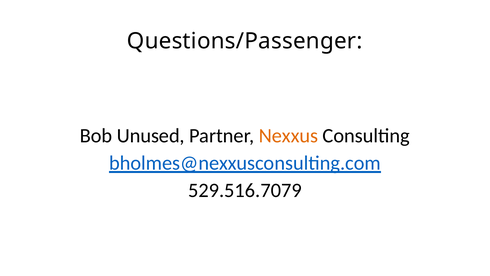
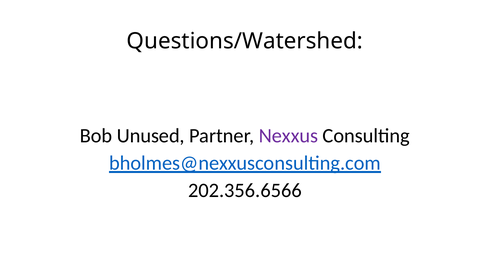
Questions/Passenger: Questions/Passenger -> Questions/Watershed
Nexxus colour: orange -> purple
529.516.7079: 529.516.7079 -> 202.356.6566
